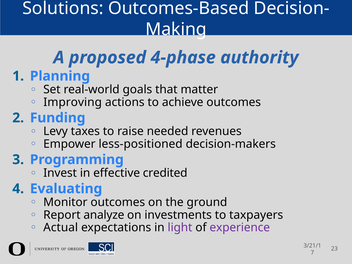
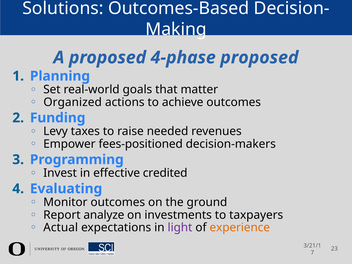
4-phase authority: authority -> proposed
Improving: Improving -> Organized
less-positioned: less-positioned -> fees-positioned
experience colour: purple -> orange
